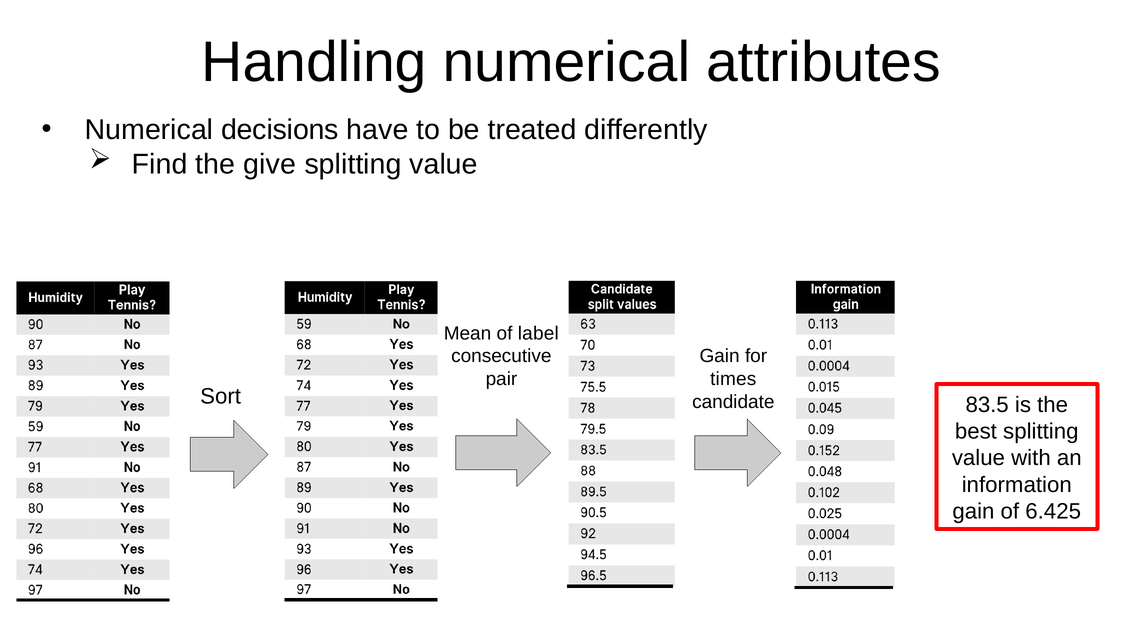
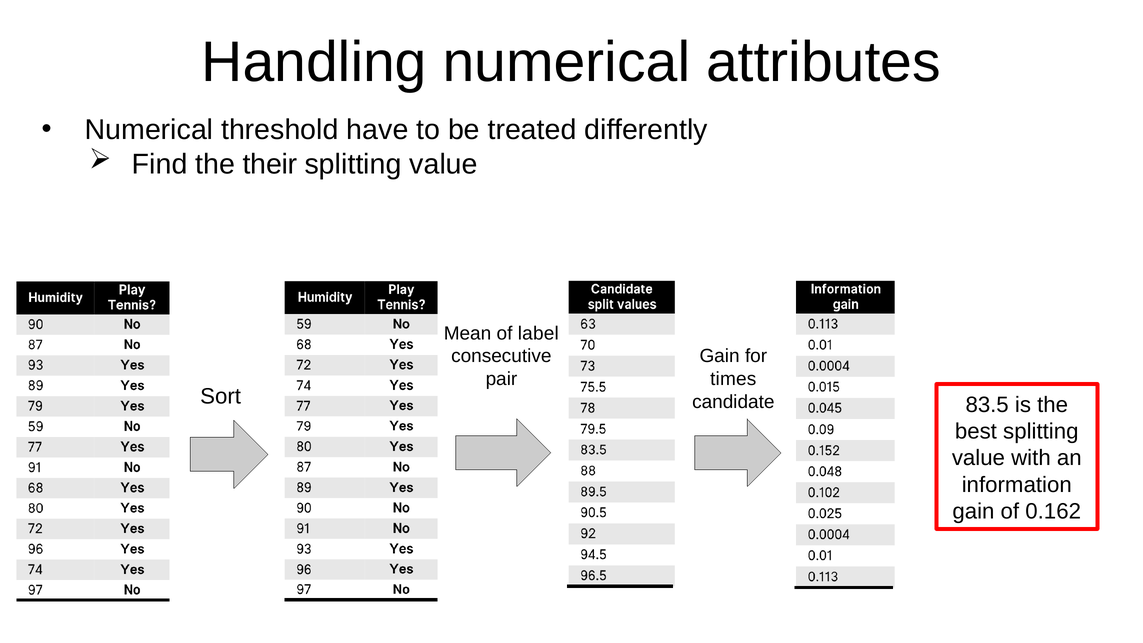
decisions: decisions -> threshold
give: give -> their
6.425: 6.425 -> 0.162
